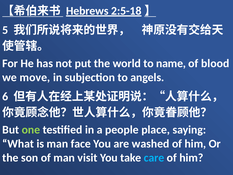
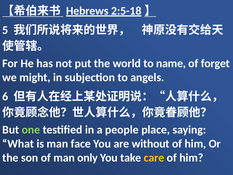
blood: blood -> forget
move: move -> might
washed: washed -> without
visit: visit -> only
care colour: light blue -> yellow
